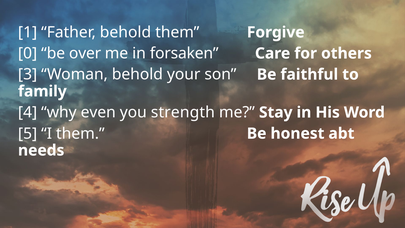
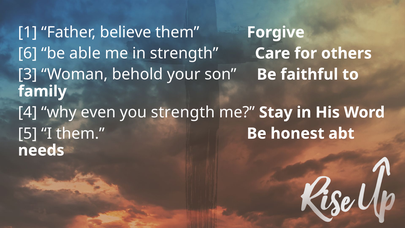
Father behold: behold -> believe
0: 0 -> 6
over: over -> able
in forsaken: forsaken -> strength
